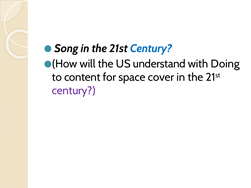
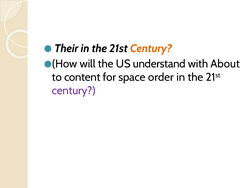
Song: Song -> Their
Century at (151, 48) colour: blue -> orange
Doing: Doing -> About
cover: cover -> order
